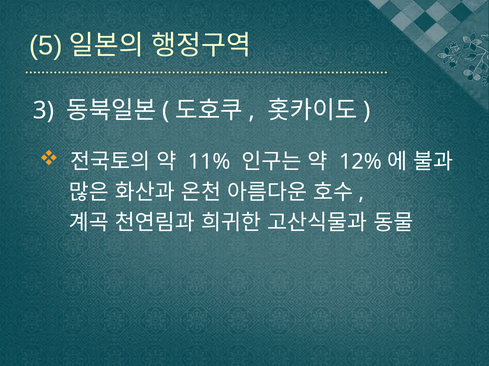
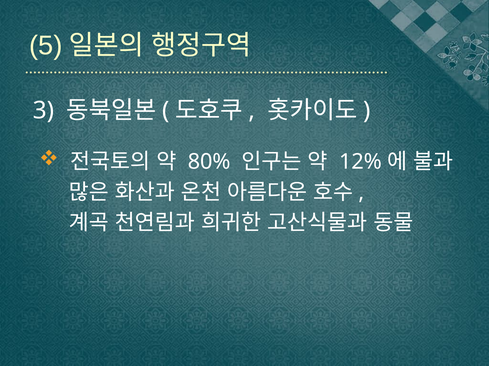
11%: 11% -> 80%
